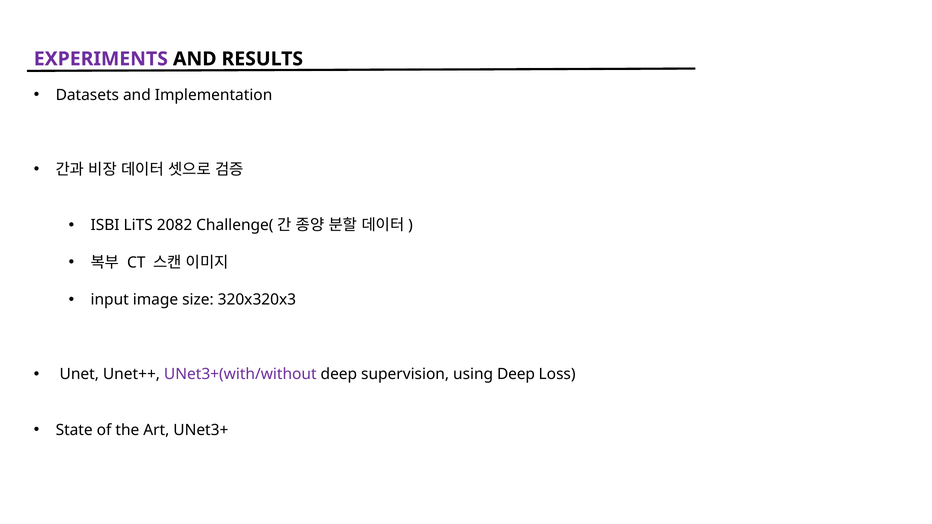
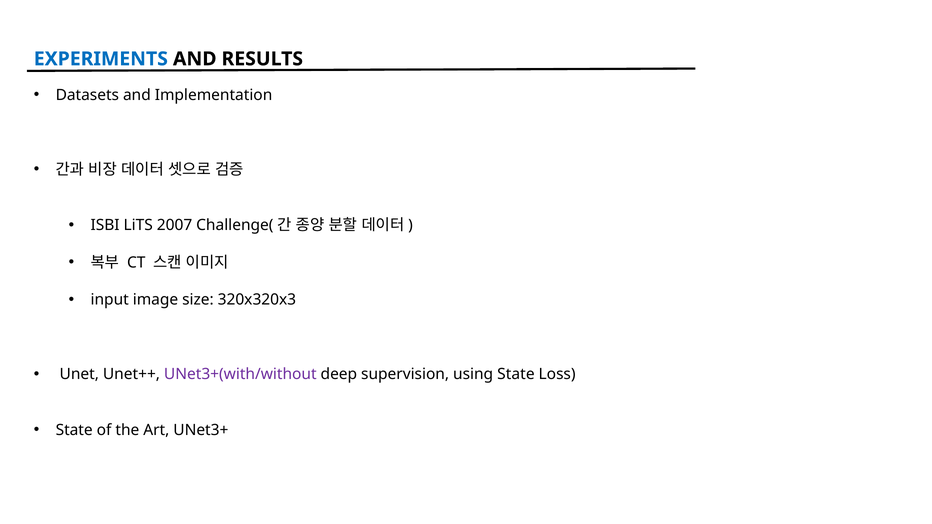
EXPERIMENTS colour: purple -> blue
2082: 2082 -> 2007
using Deep: Deep -> State
